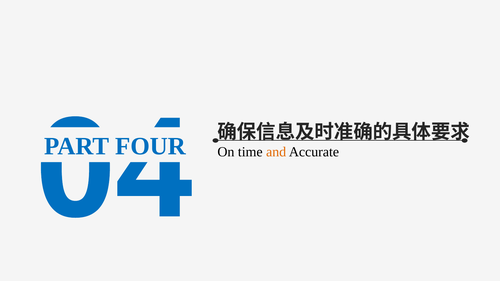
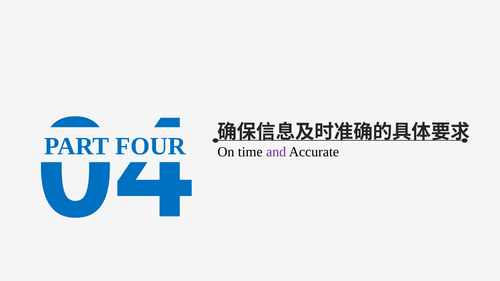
and colour: orange -> purple
